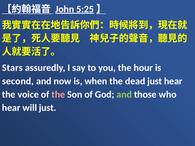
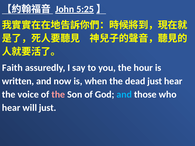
Stars: Stars -> Faith
second: second -> written
and at (124, 95) colour: light green -> light blue
